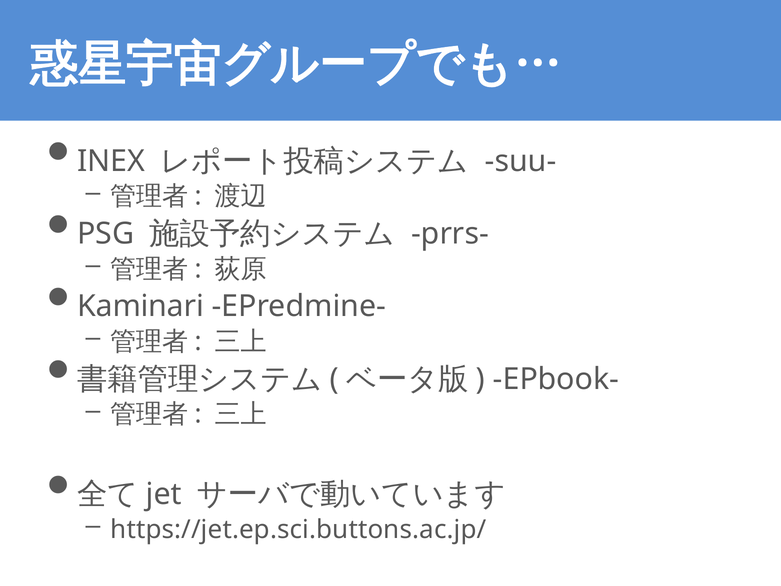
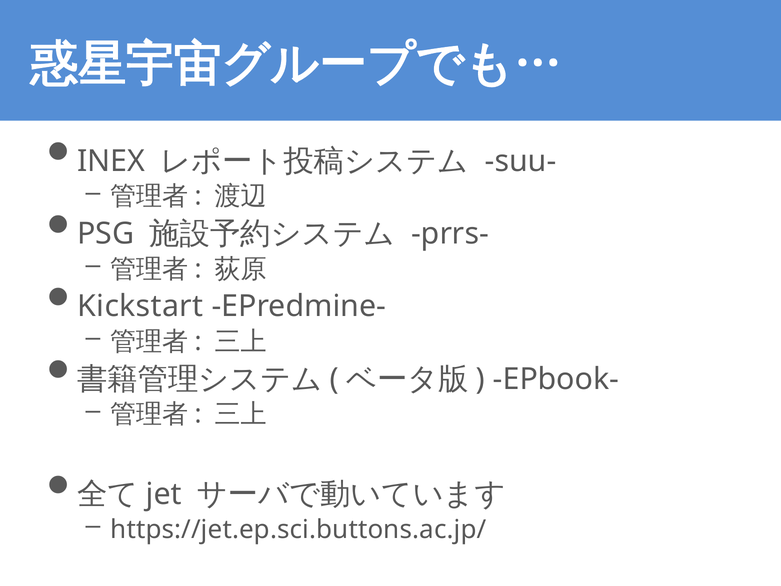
Kaminari: Kaminari -> Kickstart
